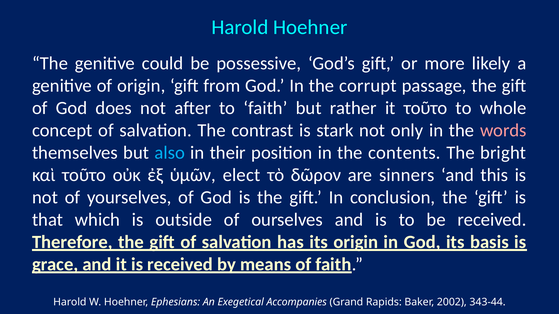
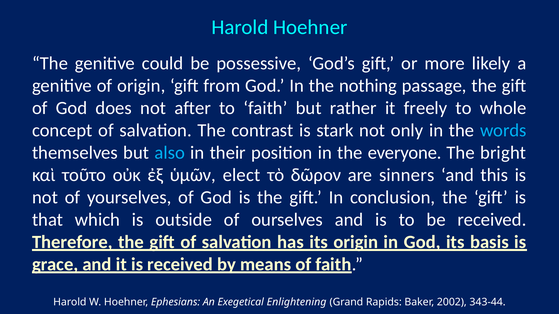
corrupt: corrupt -> nothing
it τοῦτο: τοῦτο -> freely
words colour: pink -> light blue
contents: contents -> everyone
Accompanies: Accompanies -> Enlightening
